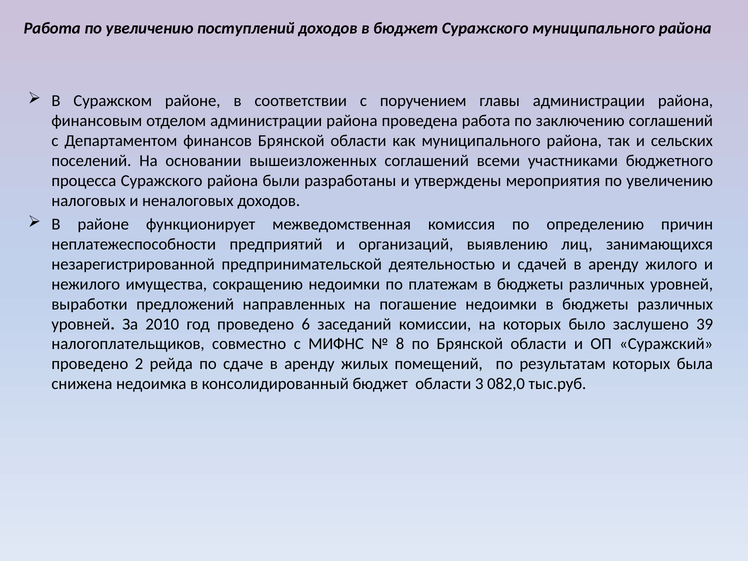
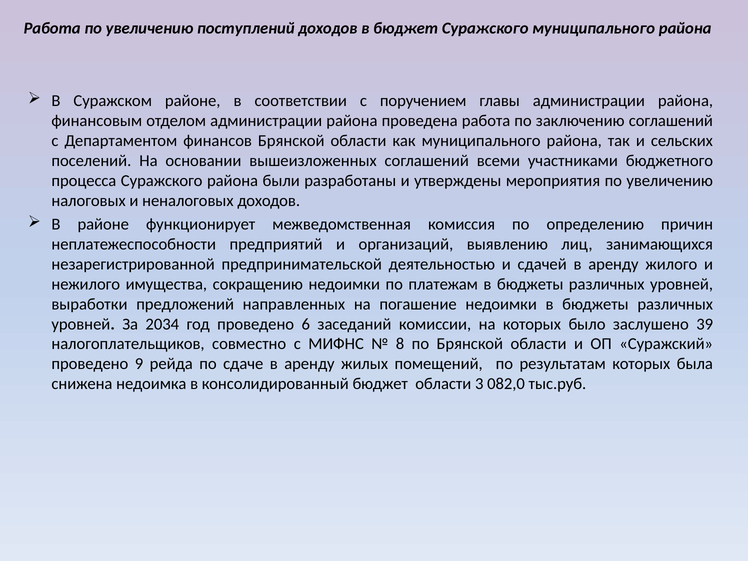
2010: 2010 -> 2034
2: 2 -> 9
